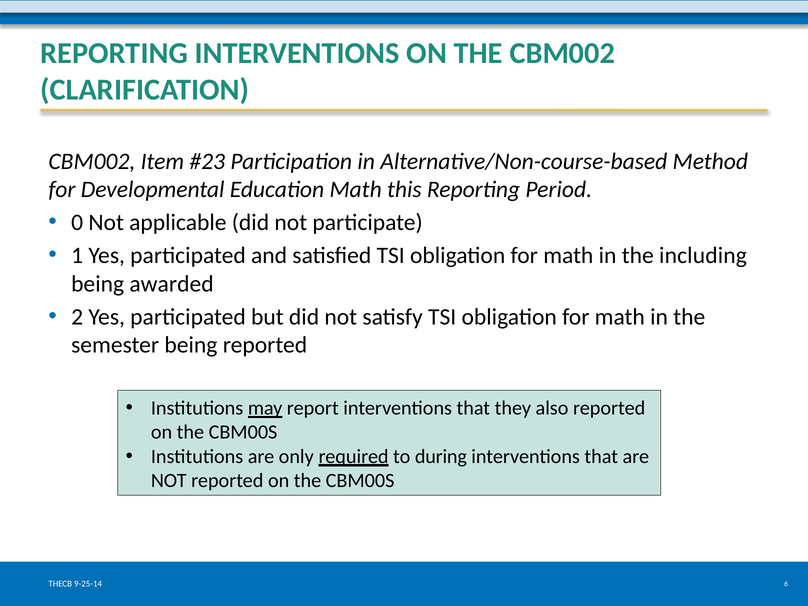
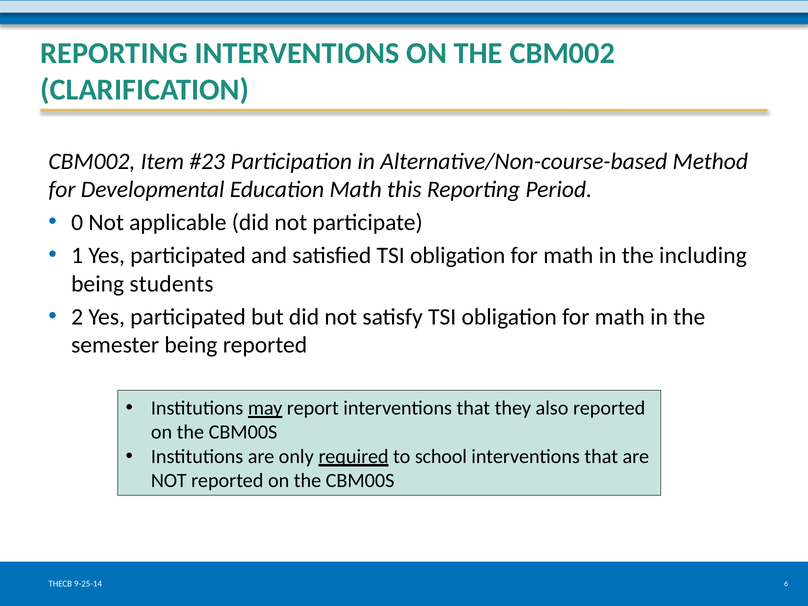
awarded: awarded -> students
during: during -> school
